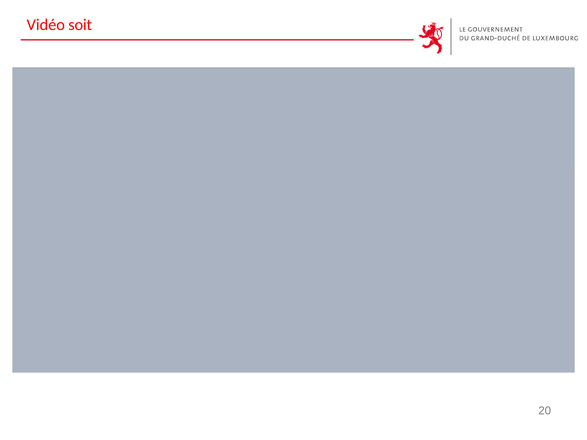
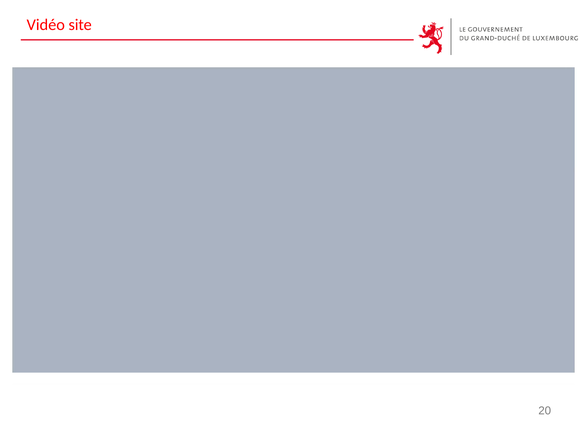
soit: soit -> site
